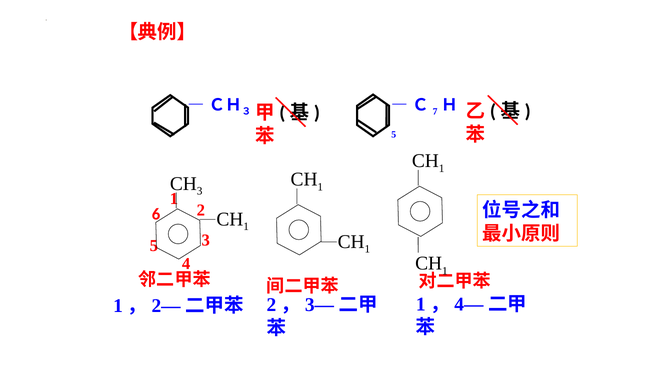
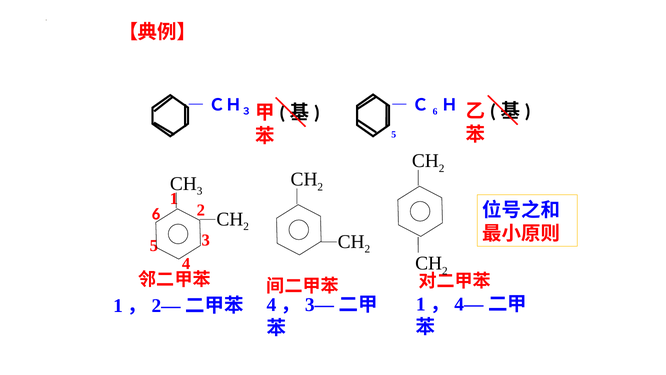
7 at (435, 112): 7 -> 6
1 at (442, 168): 1 -> 2
1 at (320, 187): 1 -> 2
1 at (246, 226): 1 -> 2
1 at (367, 249): 1 -> 2
1 at (445, 271): 1 -> 2
2 at (271, 305): 2 -> 4
